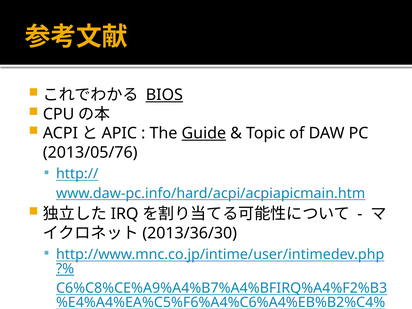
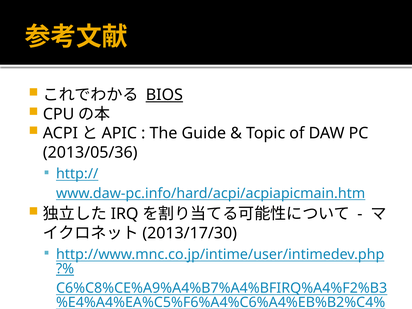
Guide underline: present -> none
2013/05/76: 2013/05/76 -> 2013/05/36
2013/36/30: 2013/36/30 -> 2013/17/30
